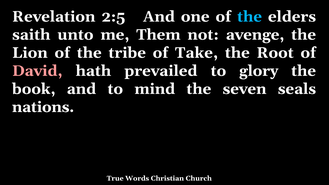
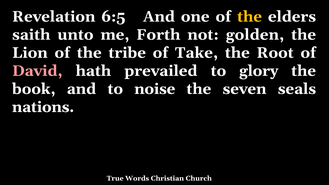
2:5: 2:5 -> 6:5
the at (250, 17) colour: light blue -> yellow
Them: Them -> Forth
avenge: avenge -> golden
mind: mind -> noise
